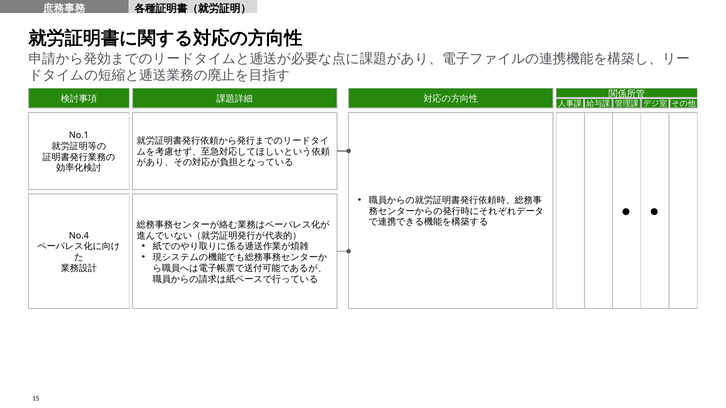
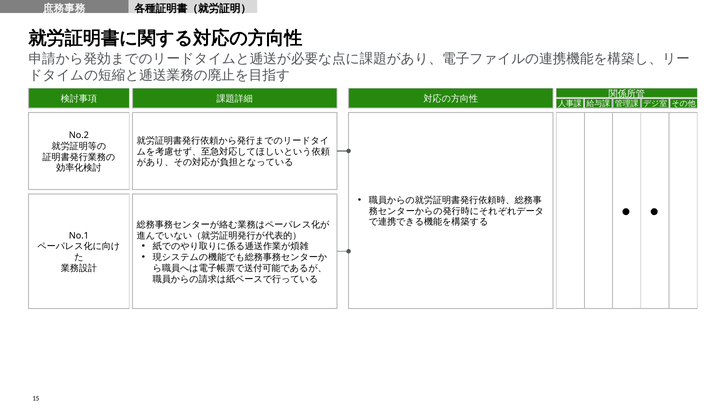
No.1: No.1 -> No.2
No.4: No.4 -> No.1
